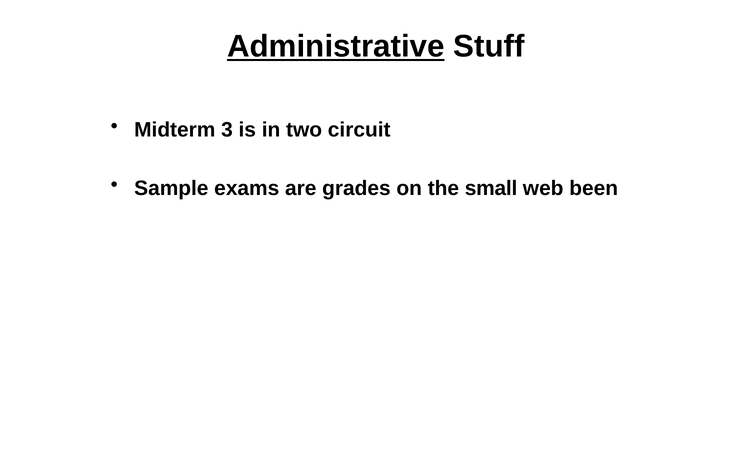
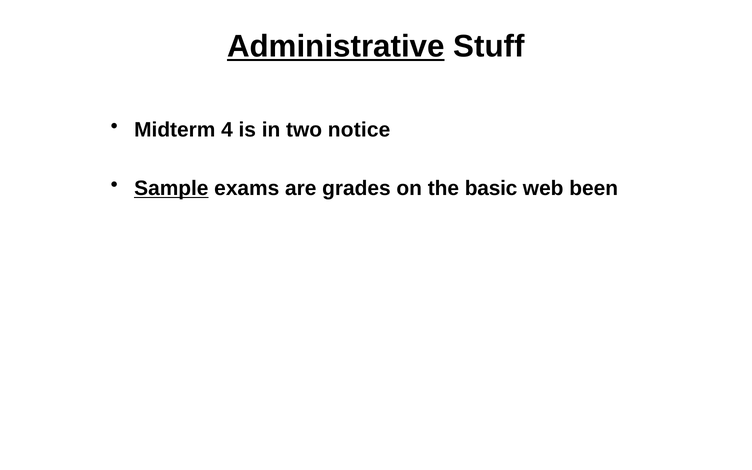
3: 3 -> 4
circuit: circuit -> notice
Sample underline: none -> present
small: small -> basic
